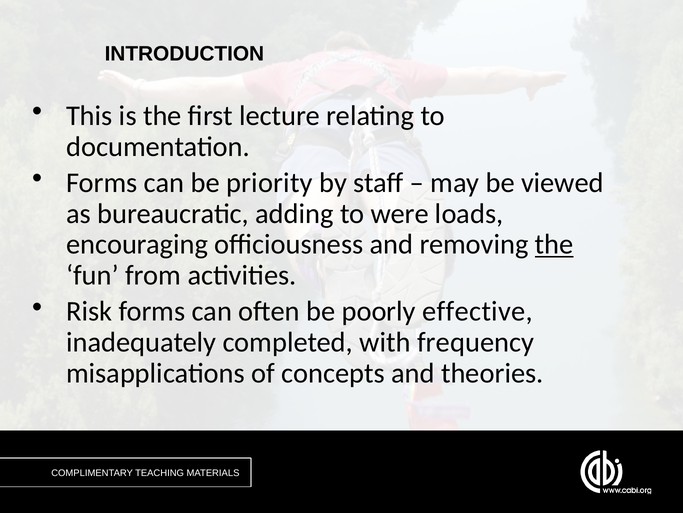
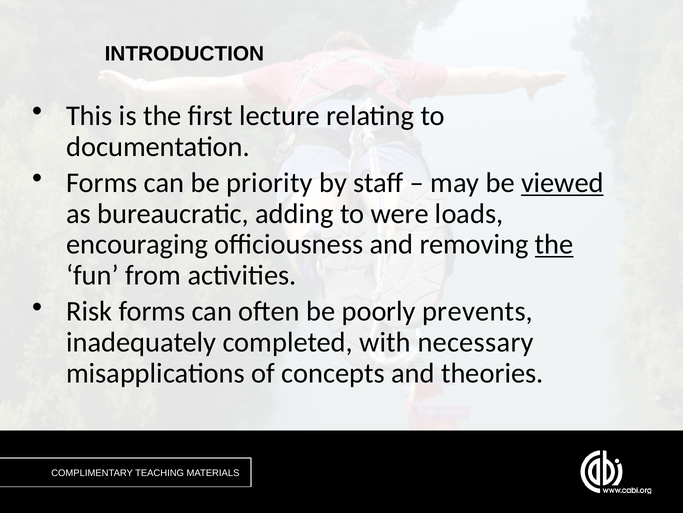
viewed underline: none -> present
effective: effective -> prevents
frequency: frequency -> necessary
